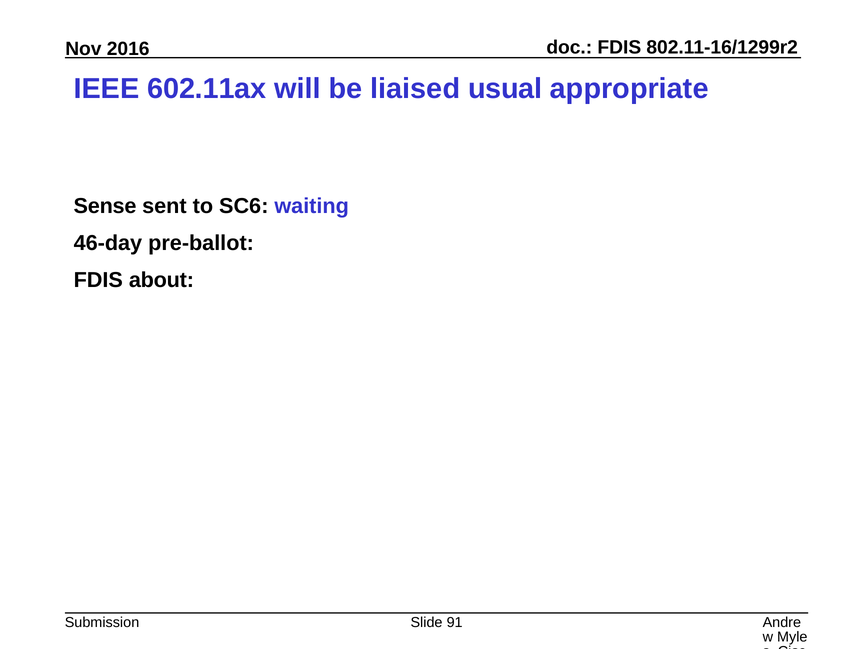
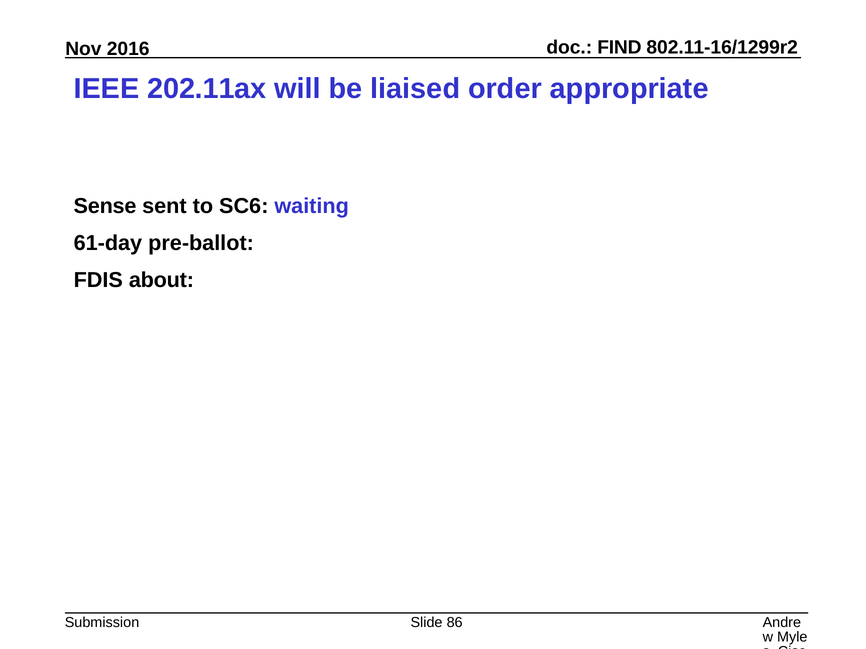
FDIS at (619, 48): FDIS -> FIND
602.11ax: 602.11ax -> 202.11ax
usual: usual -> order
46-day: 46-day -> 61-day
91: 91 -> 86
